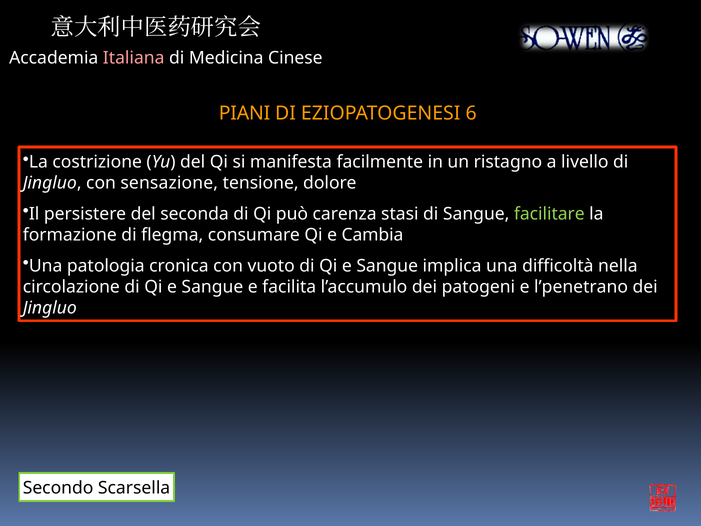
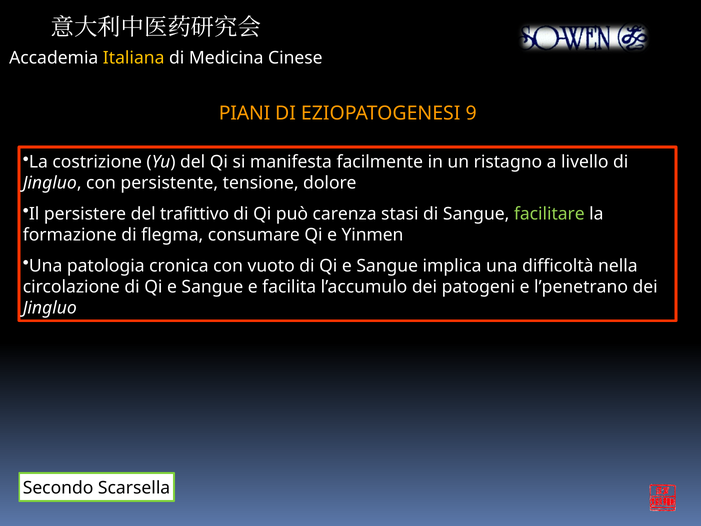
Italiana colour: pink -> yellow
6: 6 -> 9
sensazione: sensazione -> persistente
seconda: seconda -> trafittivo
Cambia: Cambia -> Yinmen
